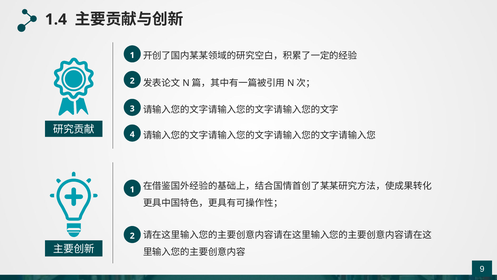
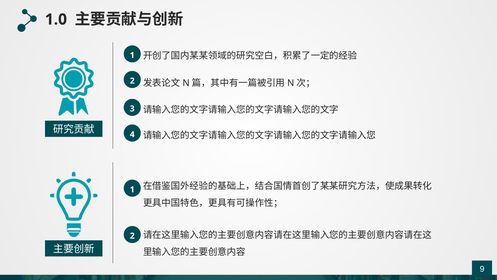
1.4: 1.4 -> 1.0
